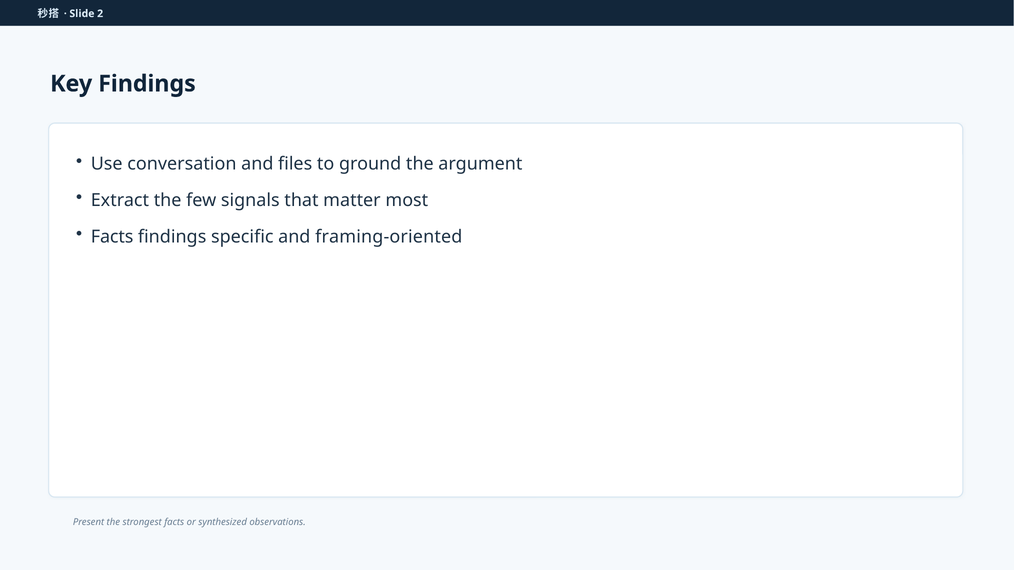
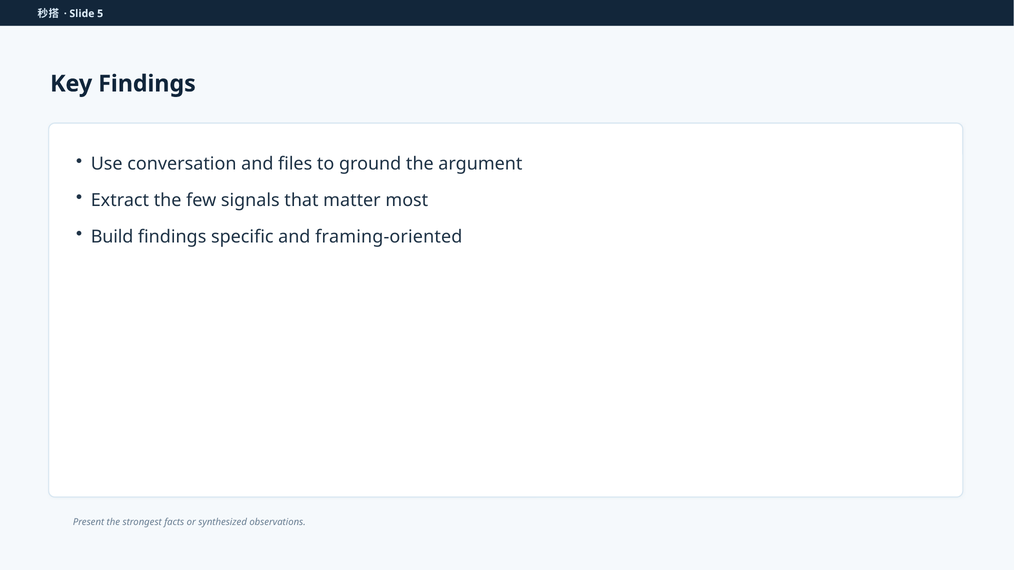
2: 2 -> 5
Facts at (112, 237): Facts -> Build
